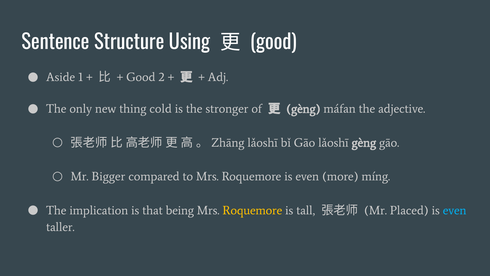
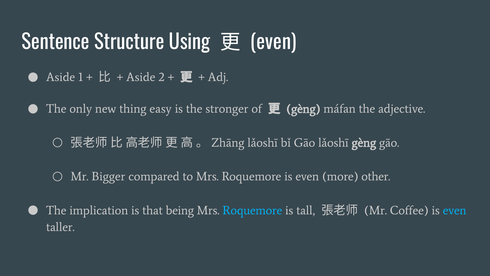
good at (273, 42): good -> even
Good at (141, 77): Good -> Aside
cold: cold -> easy
míng: míng -> other
Roquemore at (252, 210) colour: yellow -> light blue
Placed: Placed -> Coffee
